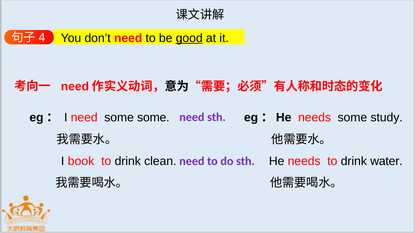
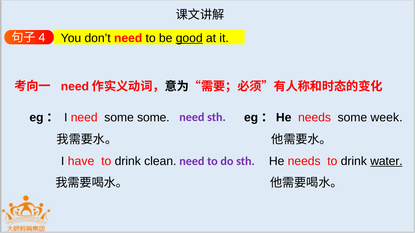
study: study -> week
book: book -> have
water underline: none -> present
